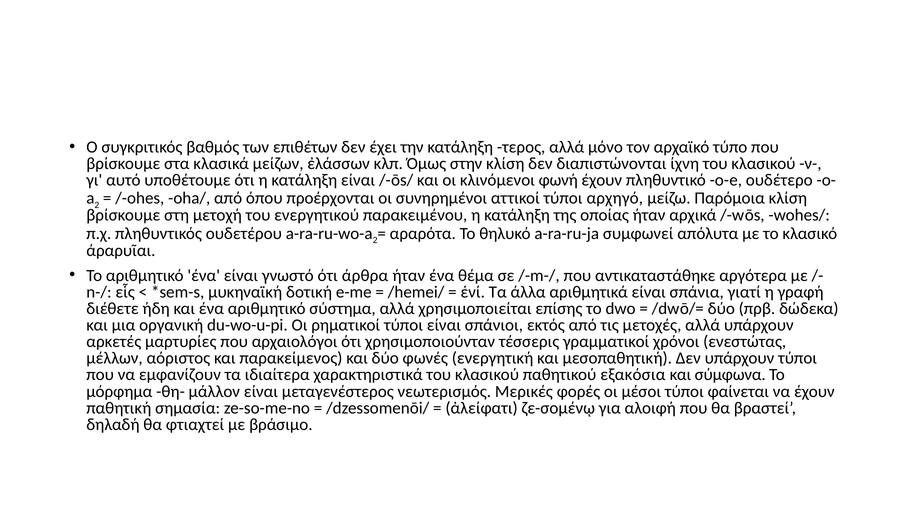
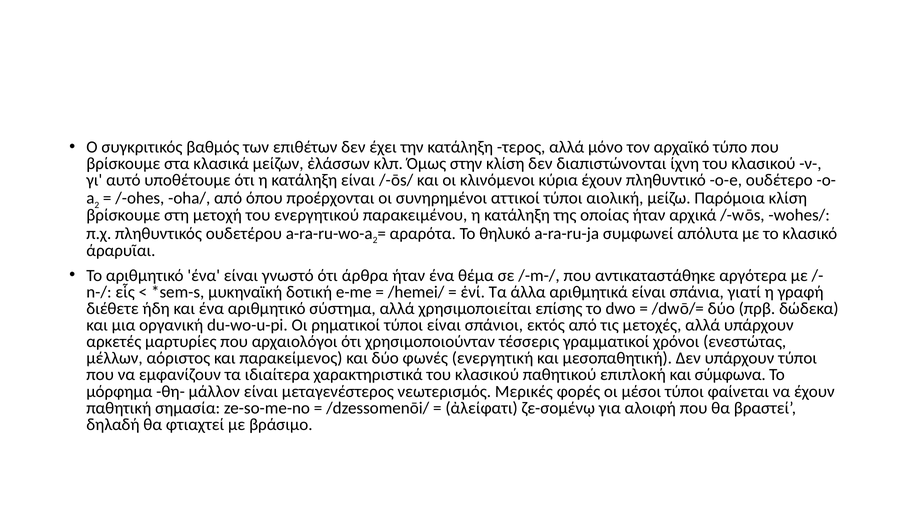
φωνή: φωνή -> κύρια
αρχηγό: αρχηγό -> αιολική
εξακόσια: εξακόσια -> επιπλοκή
